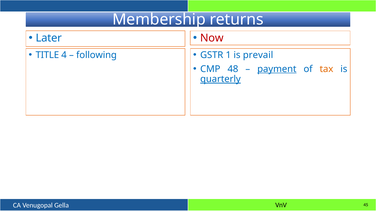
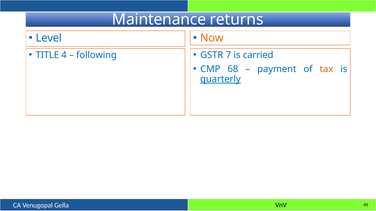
Membership: Membership -> Maintenance
Later: Later -> Level
Now colour: red -> orange
1: 1 -> 7
prevail: prevail -> carried
48: 48 -> 68
payment underline: present -> none
